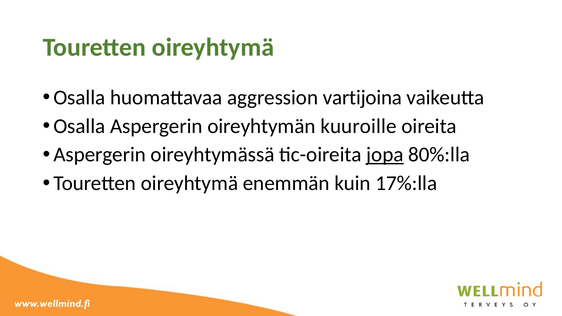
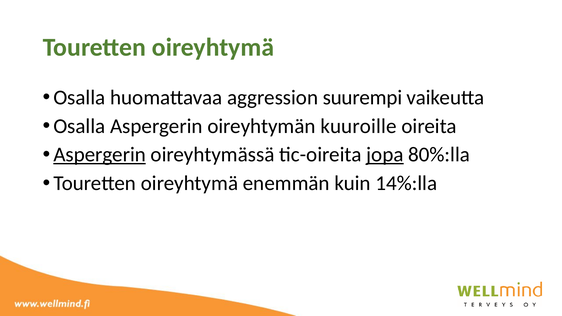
vartijoina: vartijoina -> suurempi
Aspergerin at (100, 155) underline: none -> present
17%:lla: 17%:lla -> 14%:lla
